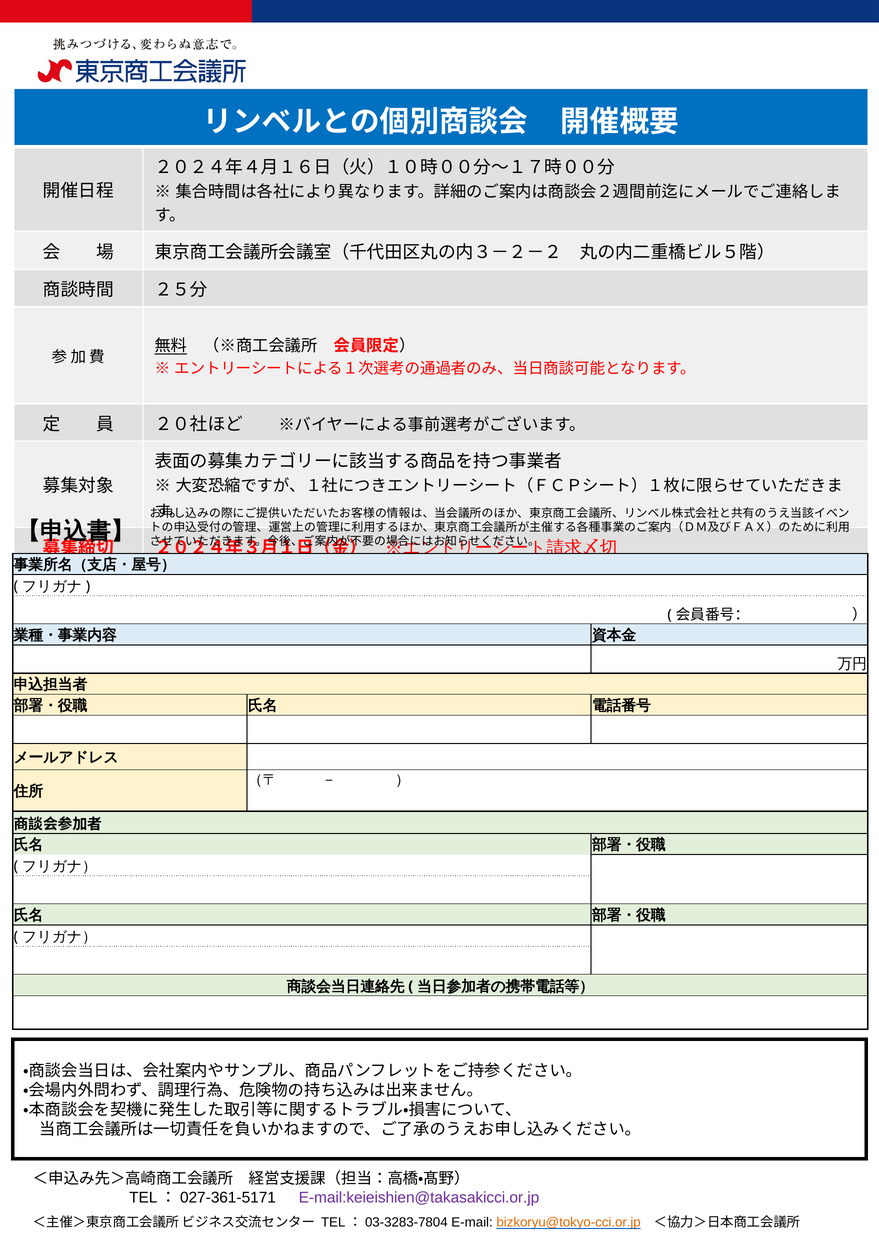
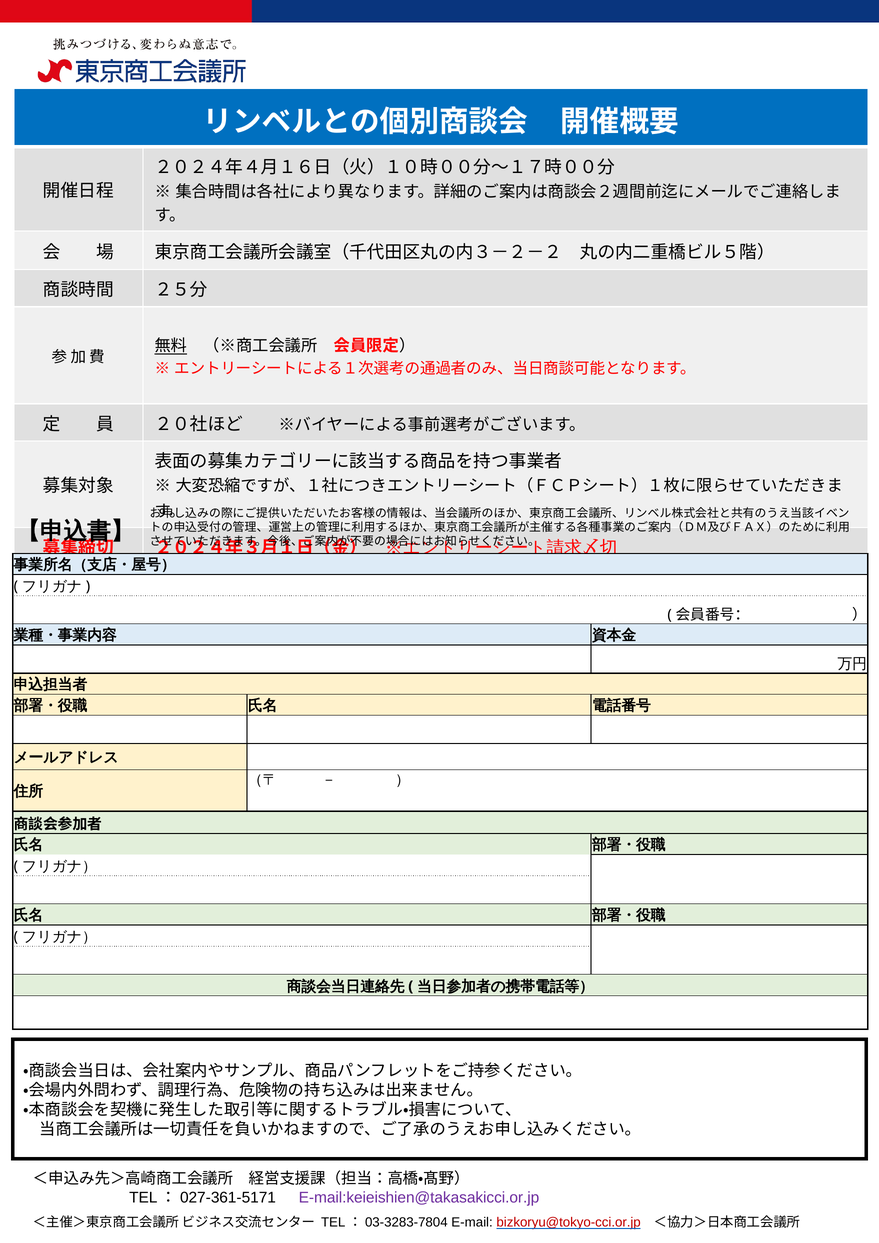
bizkoryu@tokyo-cci.or.jp colour: orange -> red
